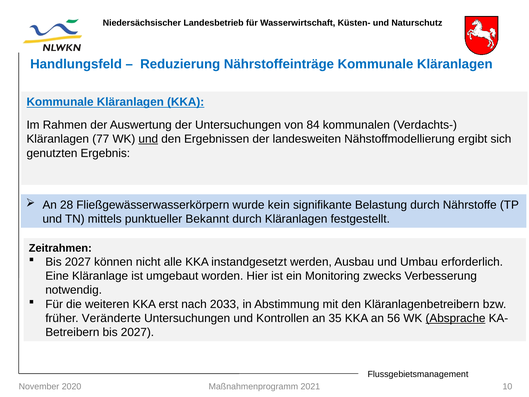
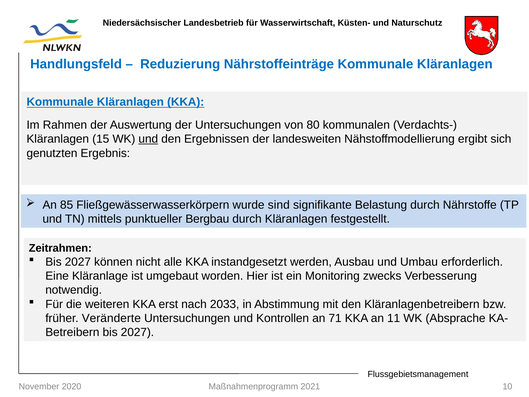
84: 84 -> 80
77: 77 -> 15
28: 28 -> 85
kein: kein -> sind
Bekannt: Bekannt -> Bergbau
35: 35 -> 71
56: 56 -> 11
Absprache underline: present -> none
